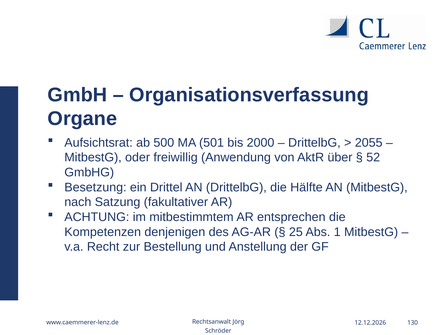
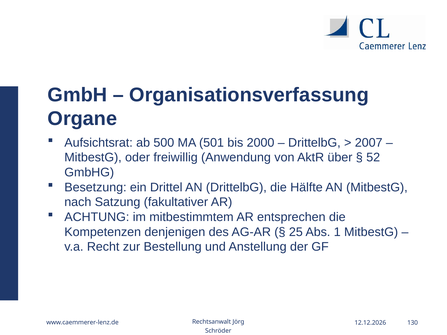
2055: 2055 -> 2007
